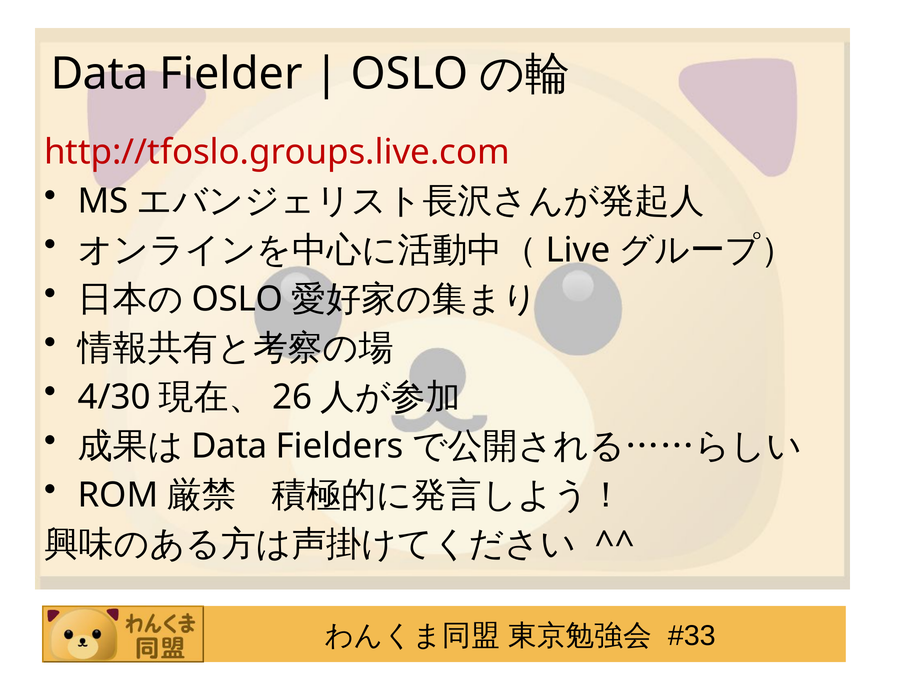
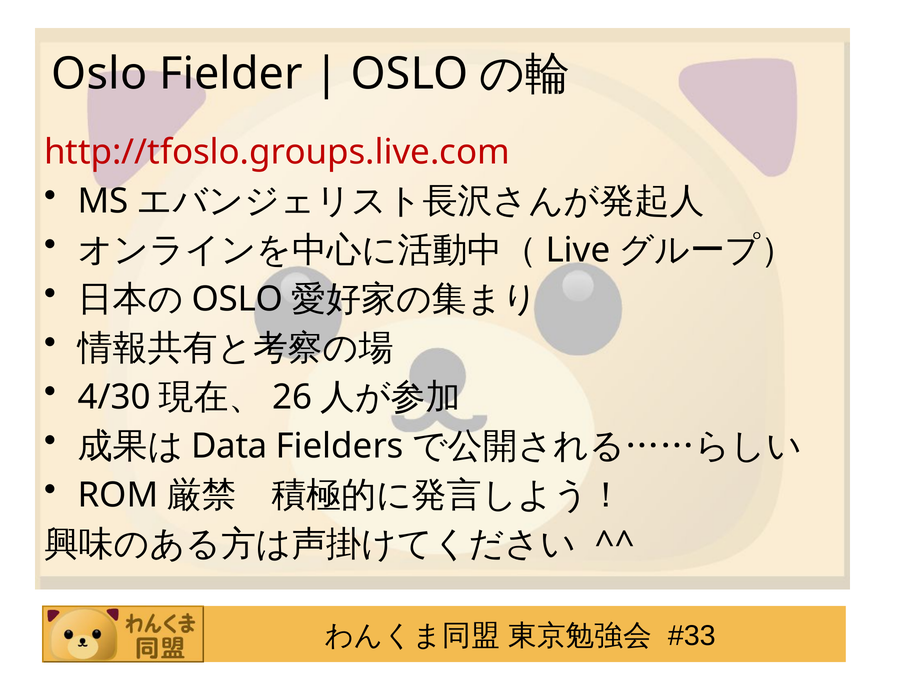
Data at (100, 74): Data -> Oslo
